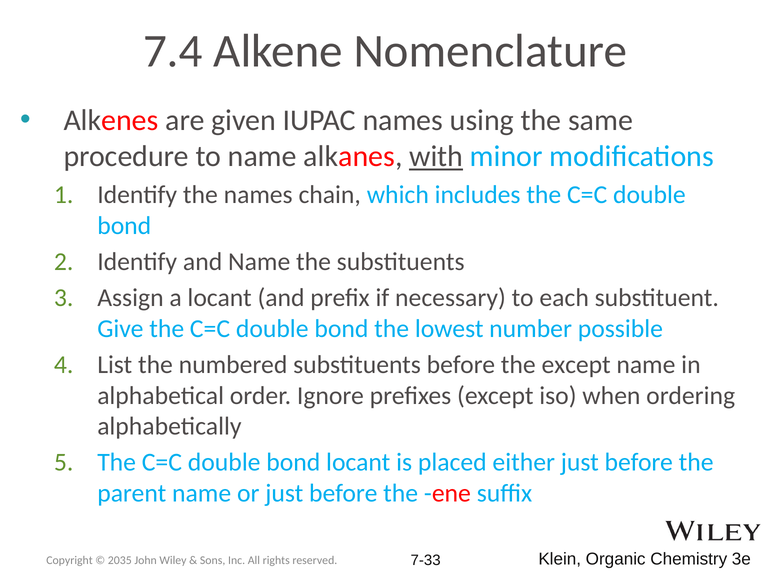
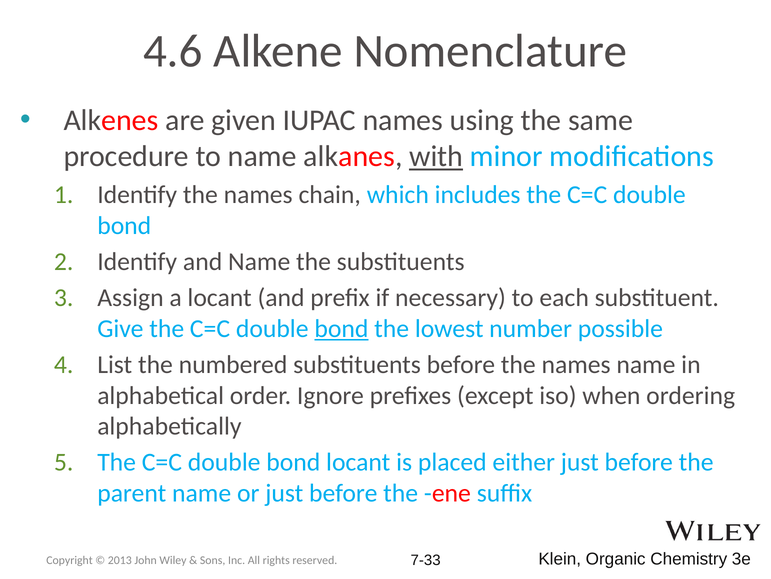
7.4: 7.4 -> 4.6
bond at (341, 328) underline: none -> present
before the except: except -> names
2035: 2035 -> 2013
